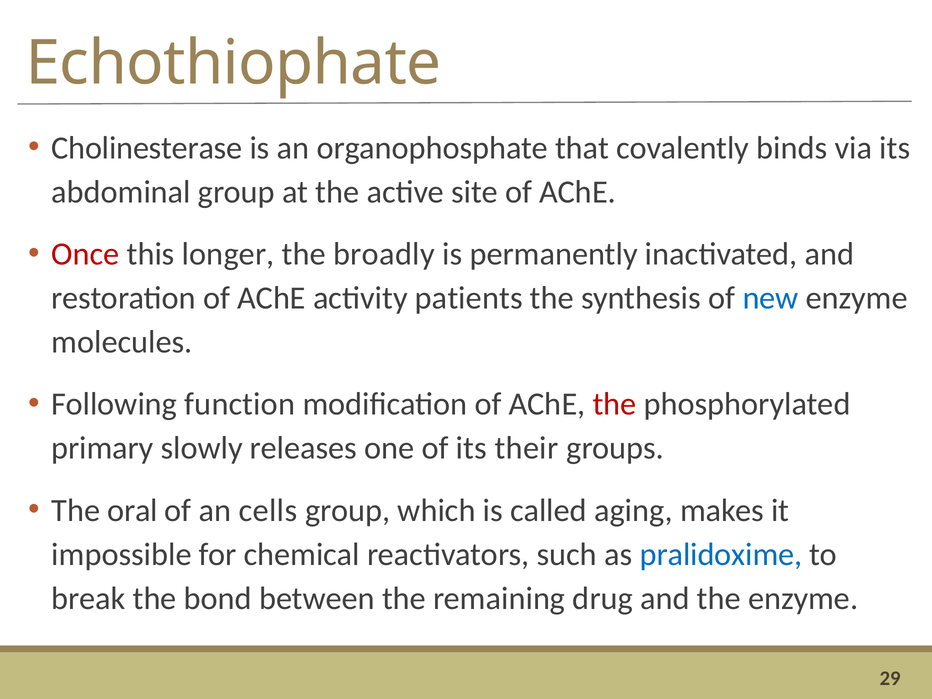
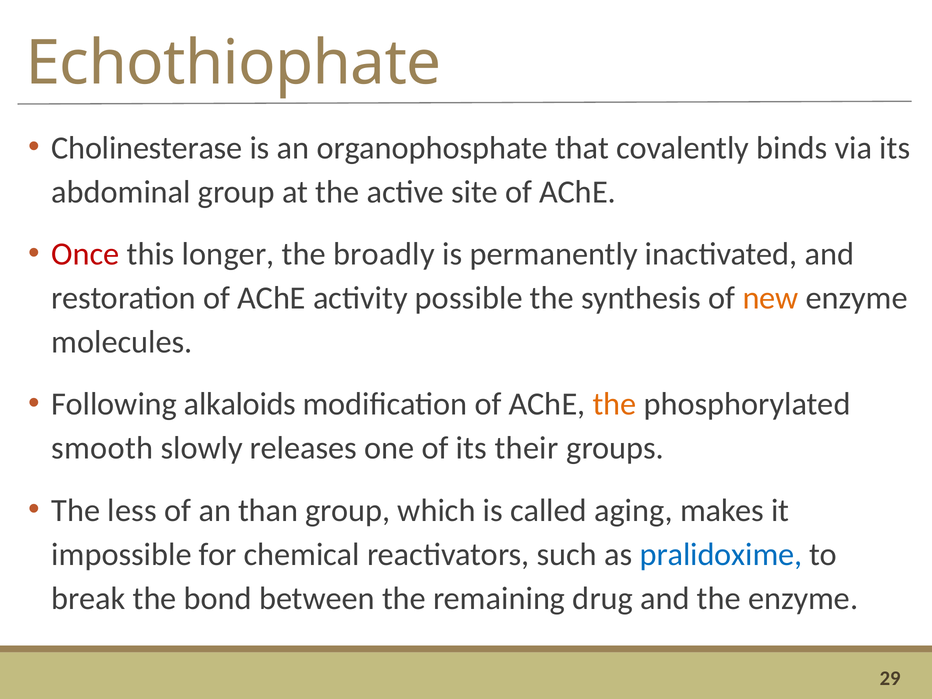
patients: patients -> possible
new colour: blue -> orange
function: function -> alkaloids
the at (615, 404) colour: red -> orange
primary: primary -> smooth
oral: oral -> less
cells: cells -> than
